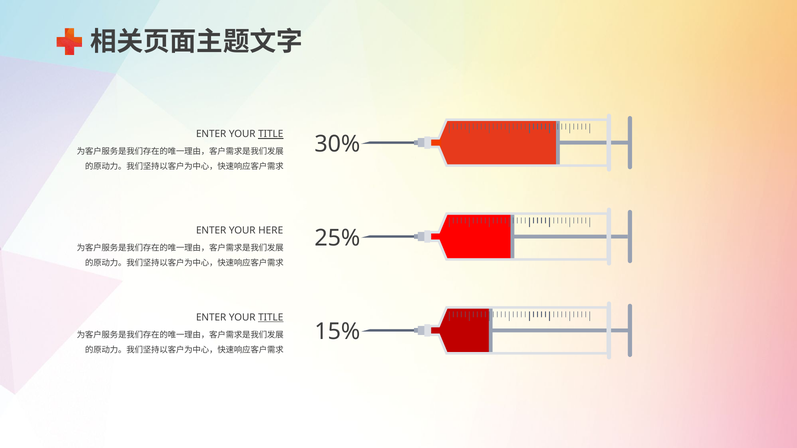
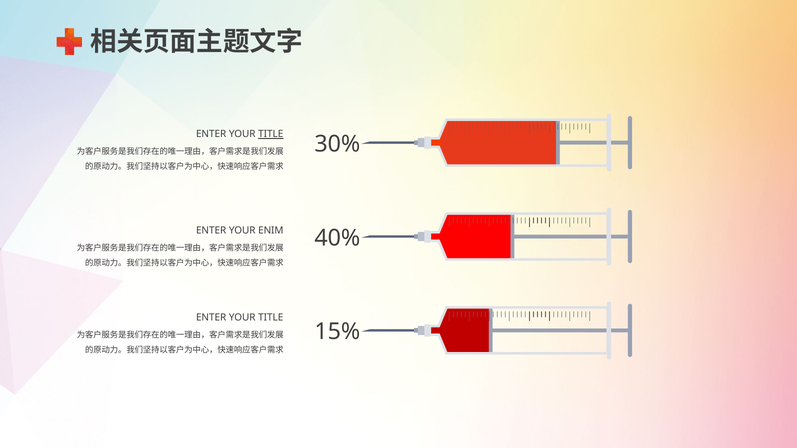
HERE: HERE -> ENIM
25%: 25% -> 40%
TITLE at (271, 318) underline: present -> none
